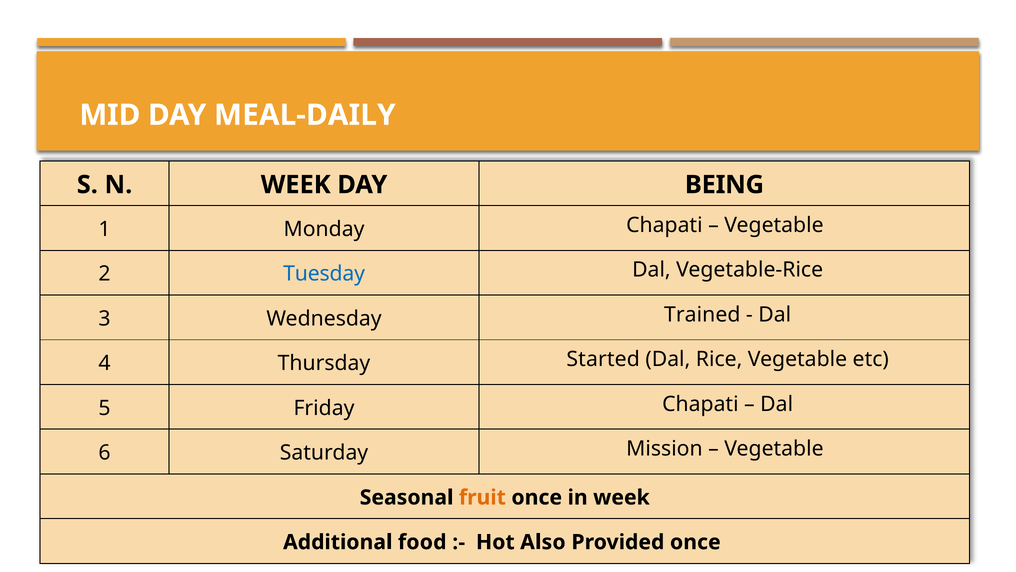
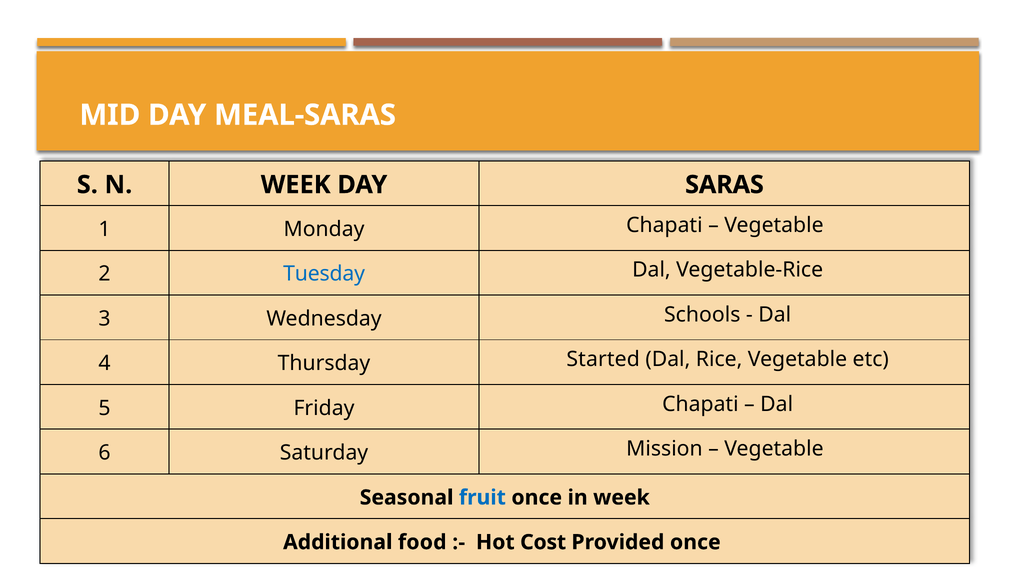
MEAL-DAILY: MEAL-DAILY -> MEAL-SARAS
BEING: BEING -> SARAS
Trained: Trained -> Schools
fruit colour: orange -> blue
Also: Also -> Cost
